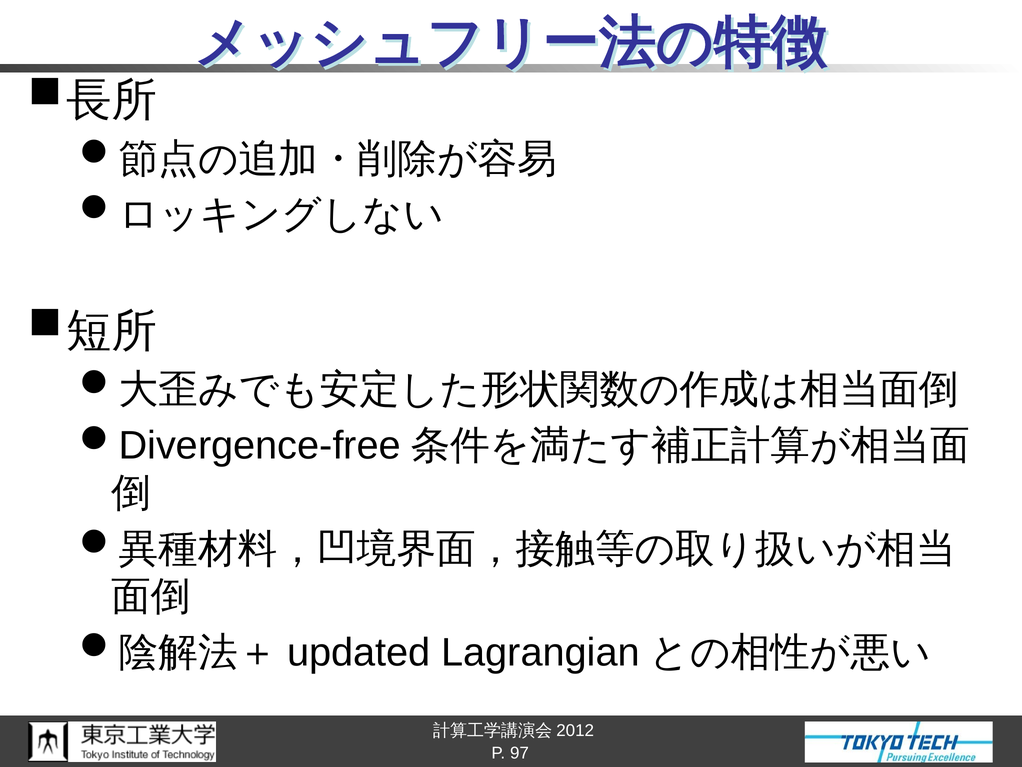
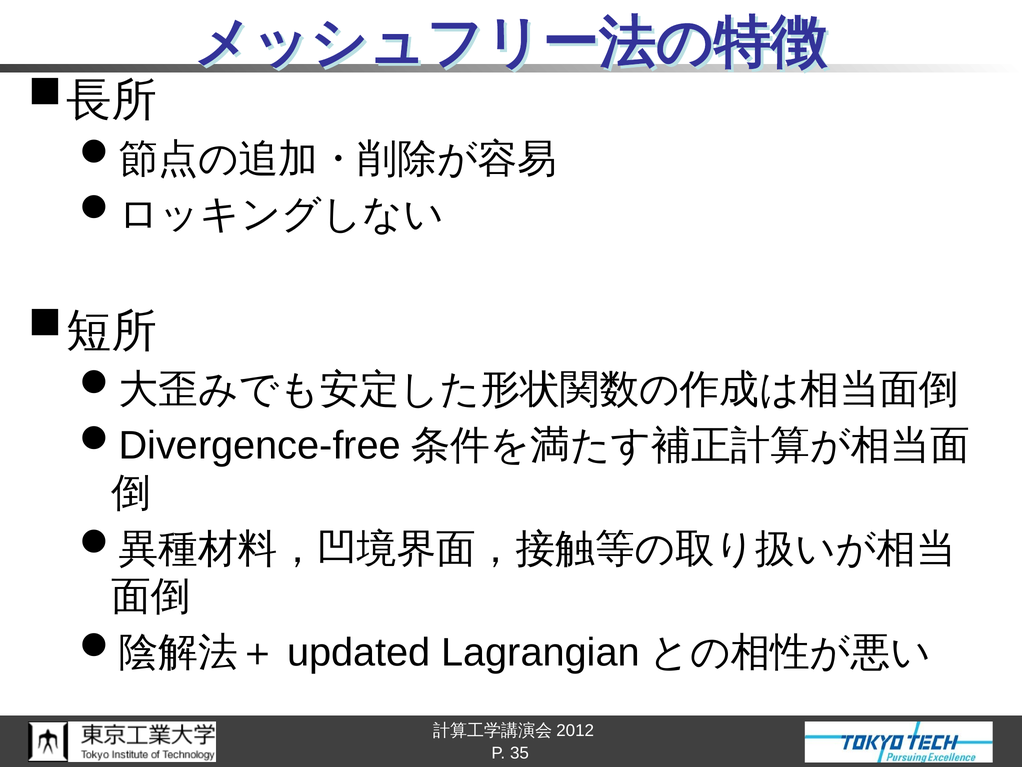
97: 97 -> 35
